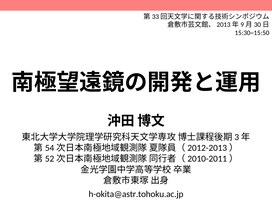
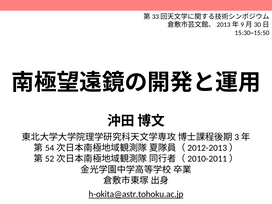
h-okita@astr.tohoku.ac.jp underline: none -> present
